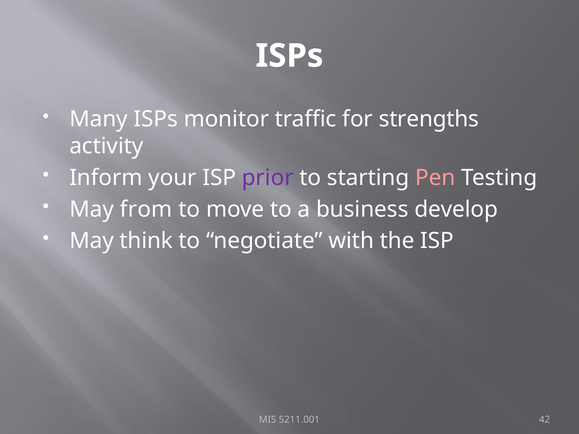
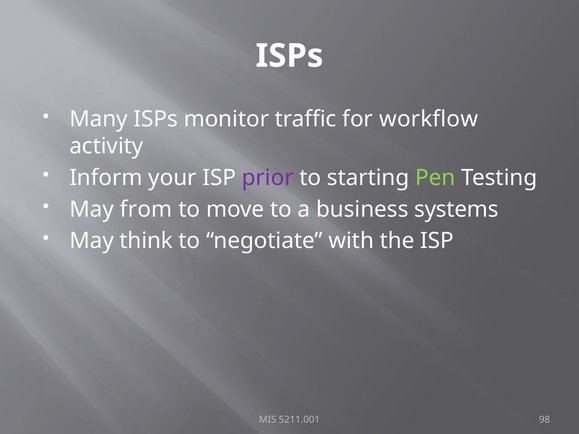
strengths: strengths -> workflow
Pen colour: pink -> light green
develop: develop -> systems
42: 42 -> 98
